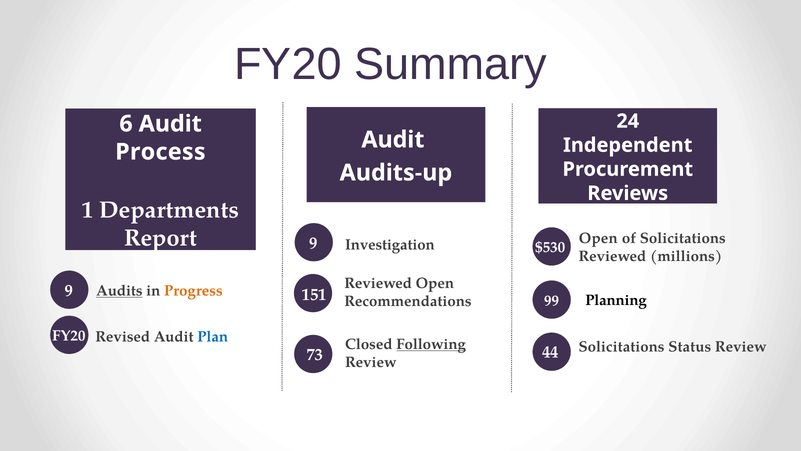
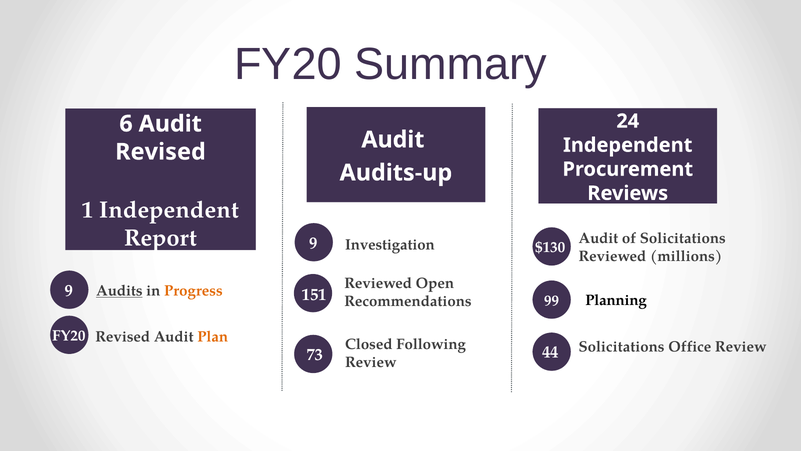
Process at (160, 152): Process -> Revised
1 Departments: Departments -> Independent
Open at (598, 238): Open -> Audit
$530: $530 -> $130
Plan colour: blue -> orange
Following underline: present -> none
Status: Status -> Office
